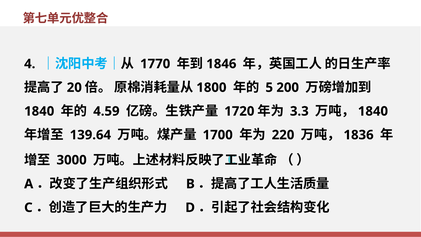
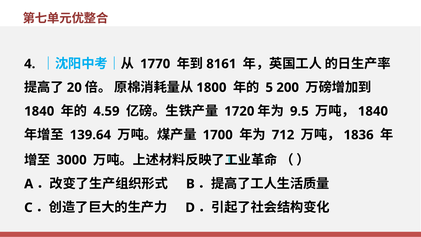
1846: 1846 -> 8161
3.3: 3.3 -> 9.5
220: 220 -> 712
